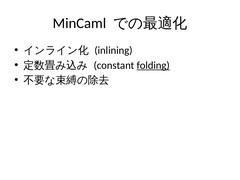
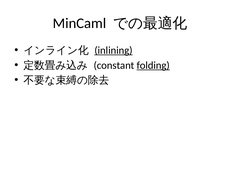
inlining underline: none -> present
